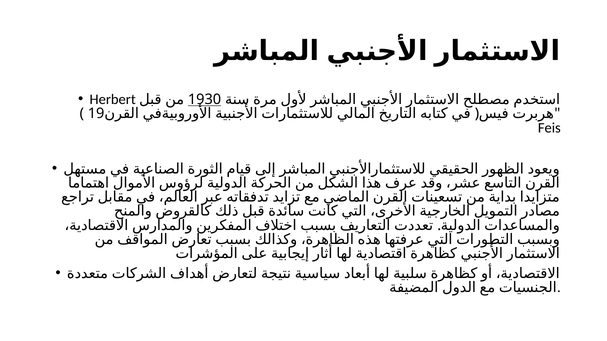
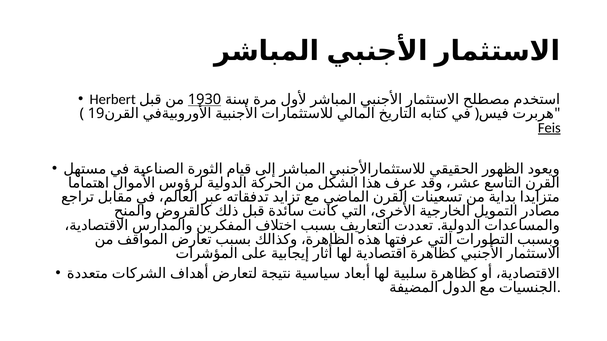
Feis underline: none -> present
